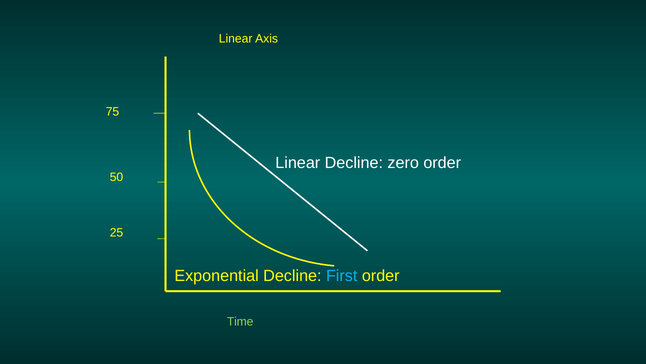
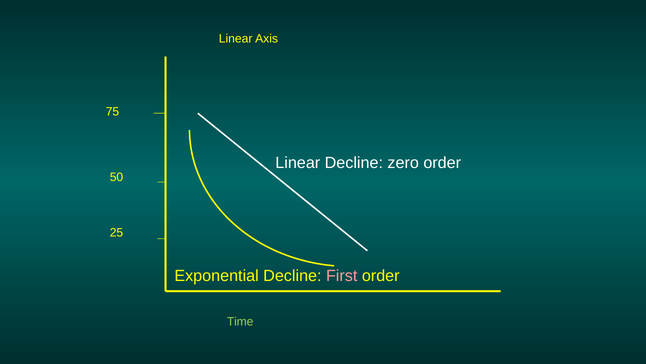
First colour: light blue -> pink
